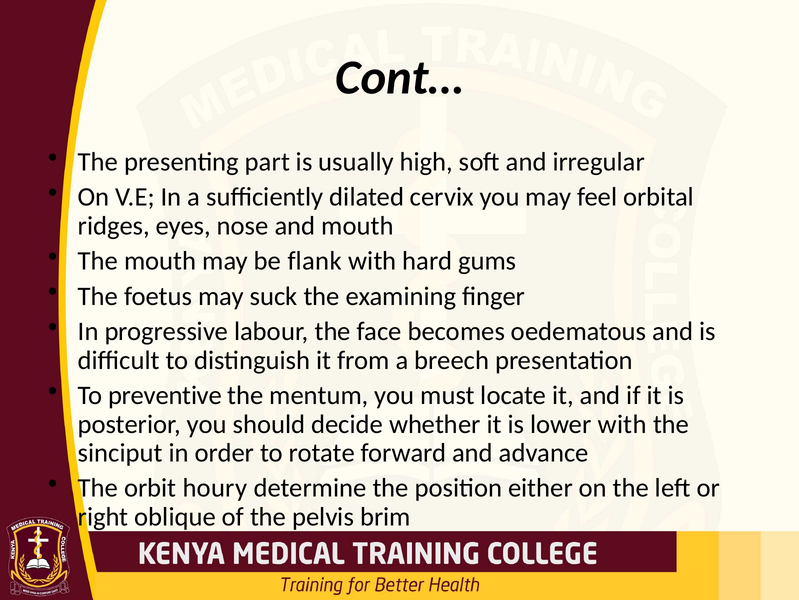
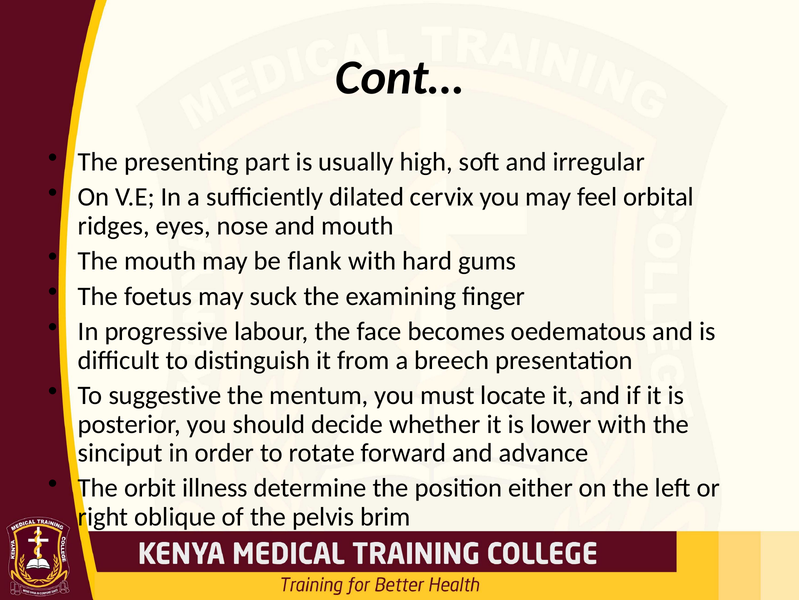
preventive: preventive -> suggestive
houry: houry -> illness
